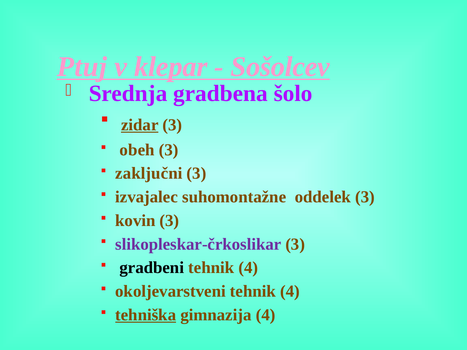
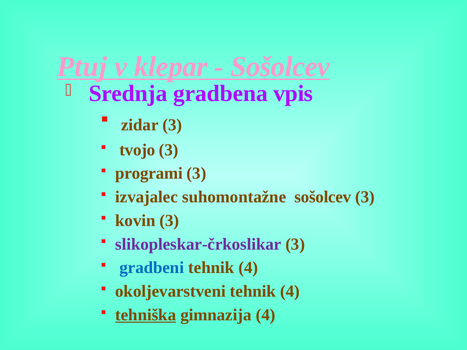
šolo: šolo -> vpis
zidar underline: present -> none
obeh: obeh -> tvojo
zaključni: zaključni -> programi
suhomontažne oddelek: oddelek -> sošolcev
gradbeni colour: black -> blue
